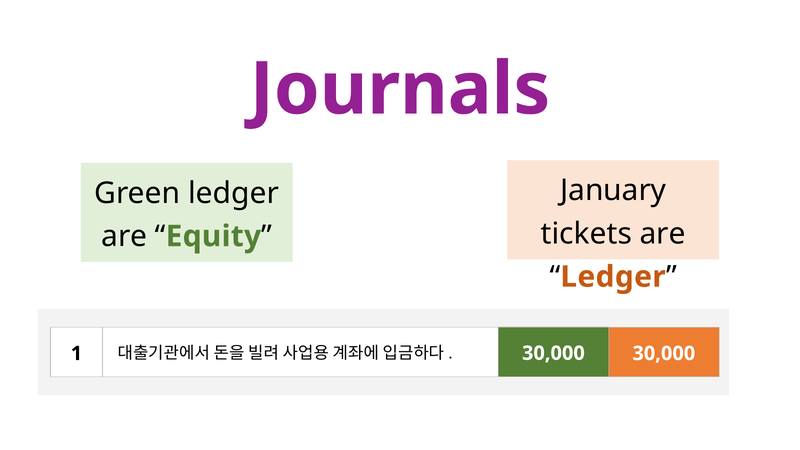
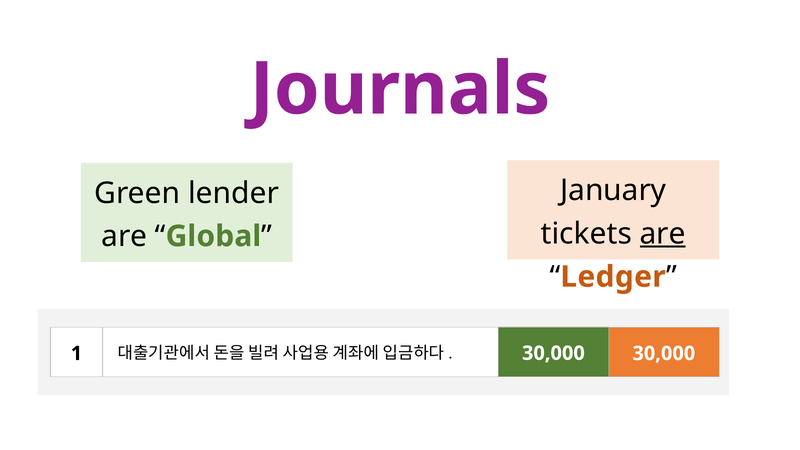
Green ledger: ledger -> lender
are at (663, 234) underline: none -> present
Equity: Equity -> Global
